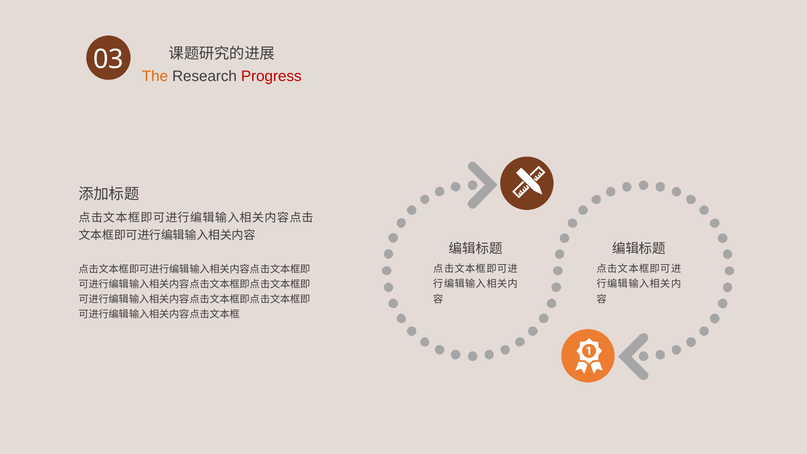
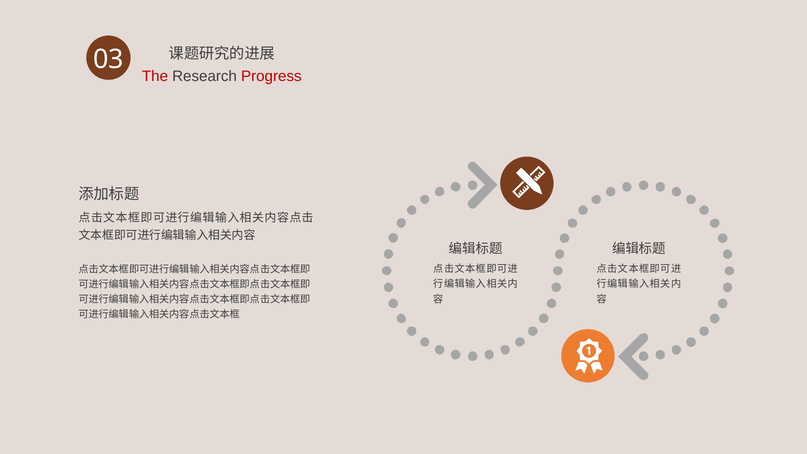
The colour: orange -> red
